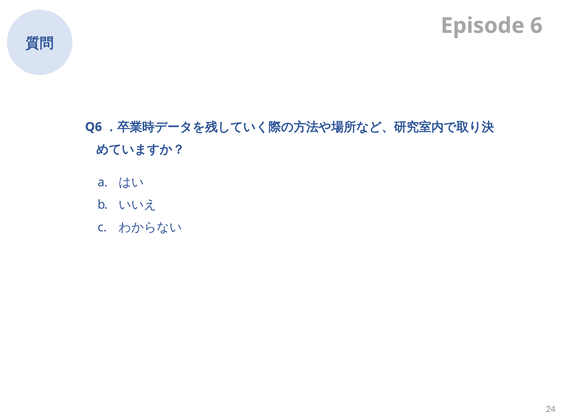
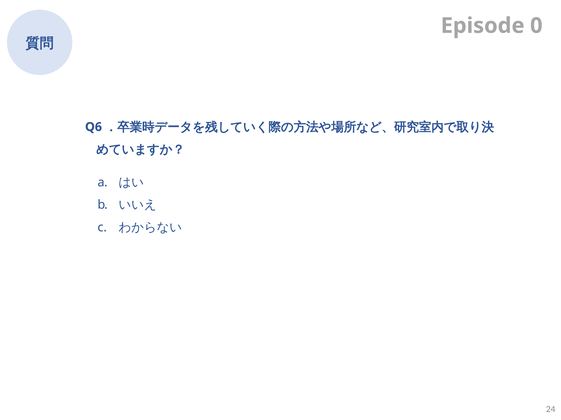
6: 6 -> 0
